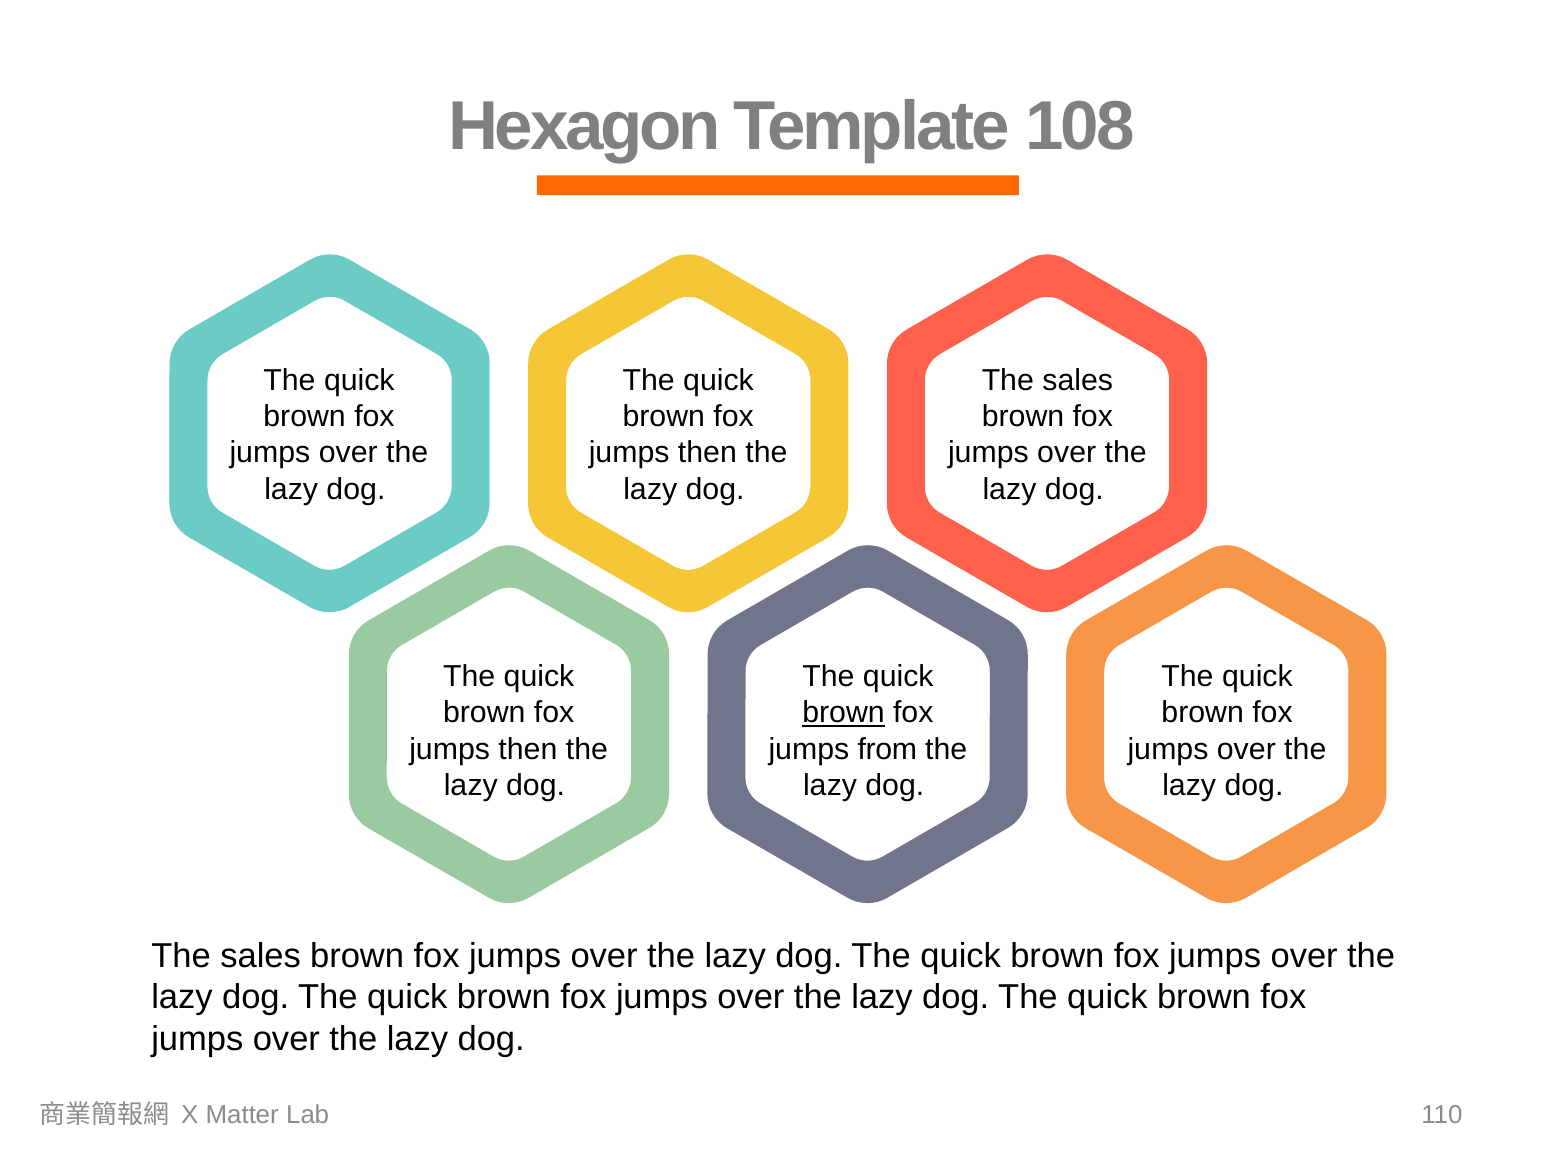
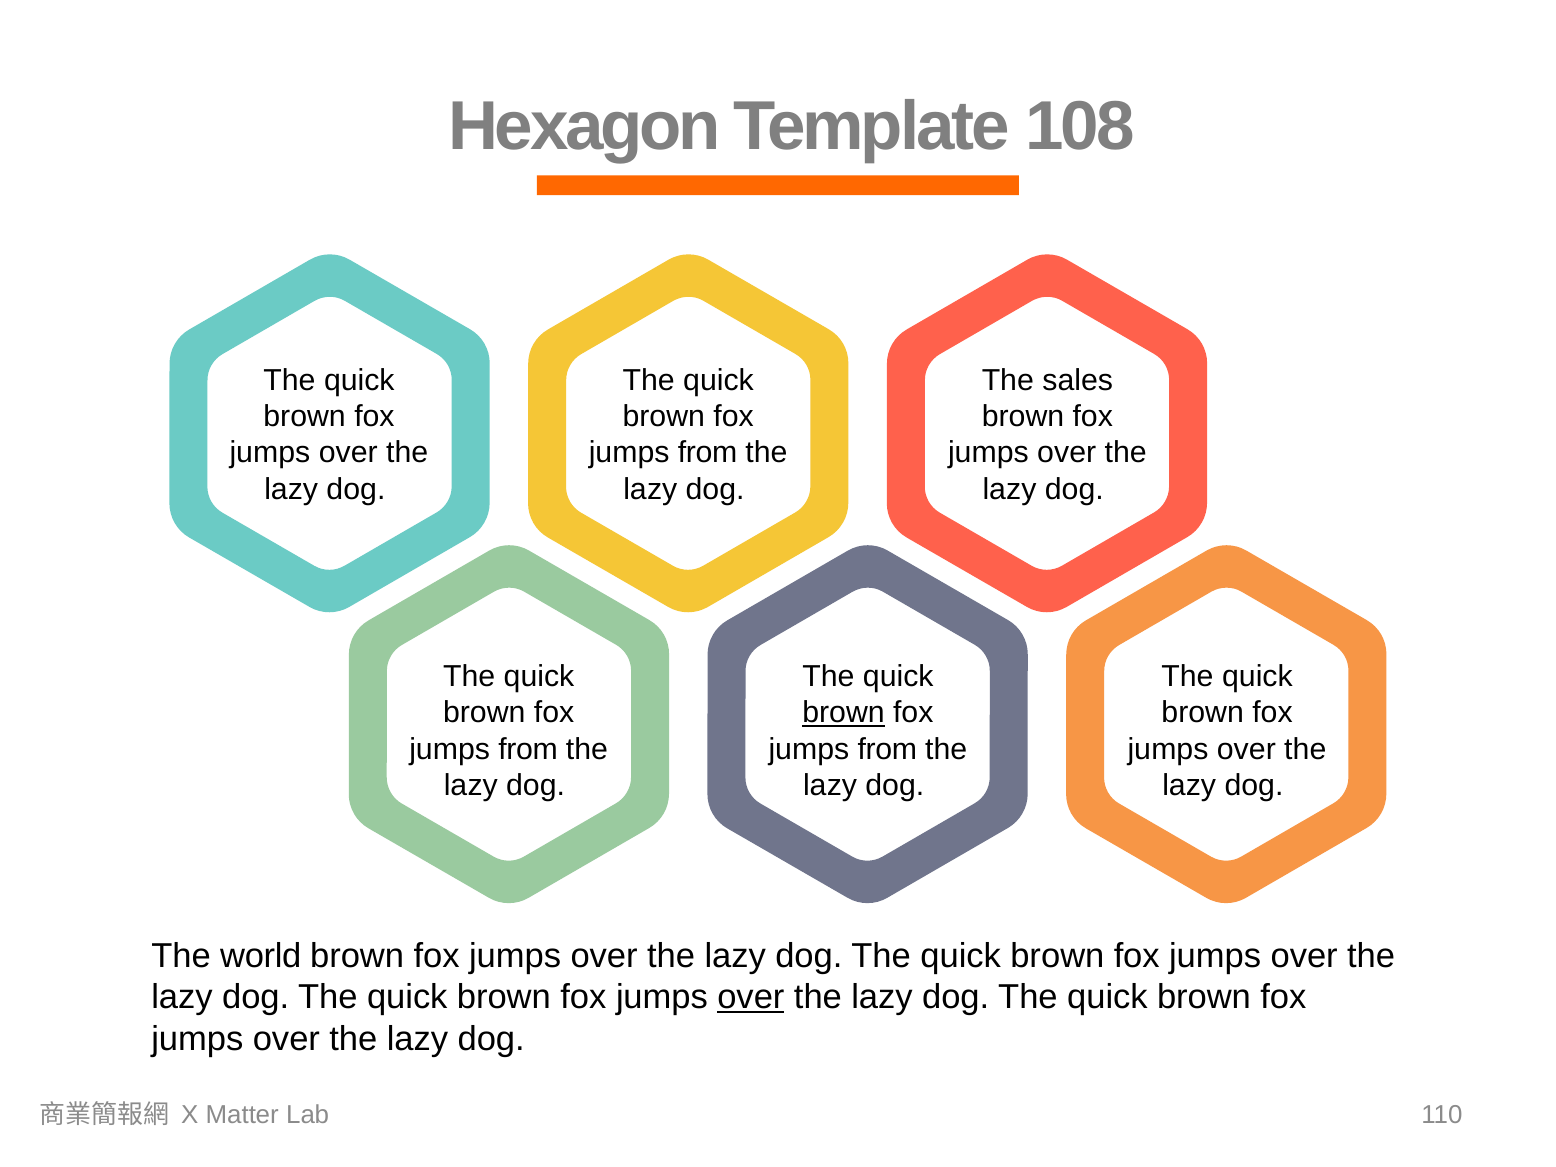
then at (707, 453): then -> from
then at (528, 749): then -> from
sales at (261, 956): sales -> world
over at (751, 997) underline: none -> present
